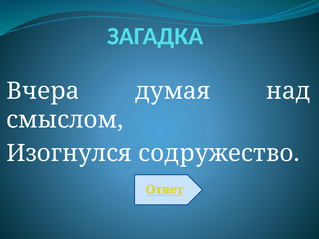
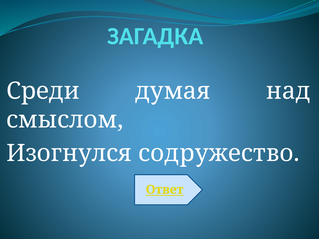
Вчера: Вчера -> Среди
